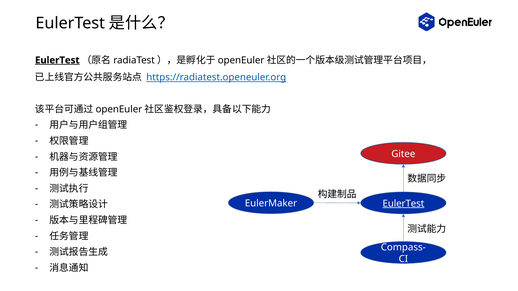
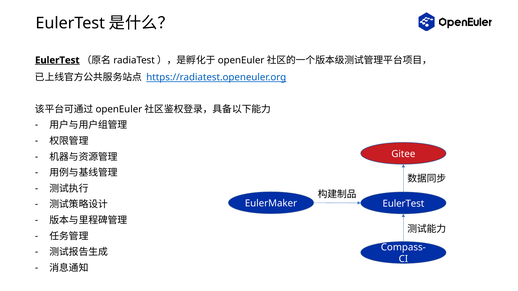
EulerTest at (403, 204) underline: present -> none
